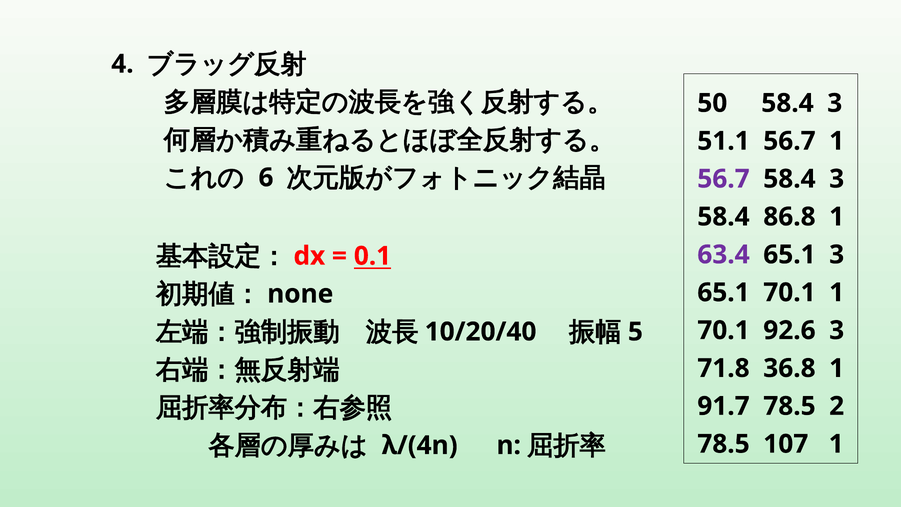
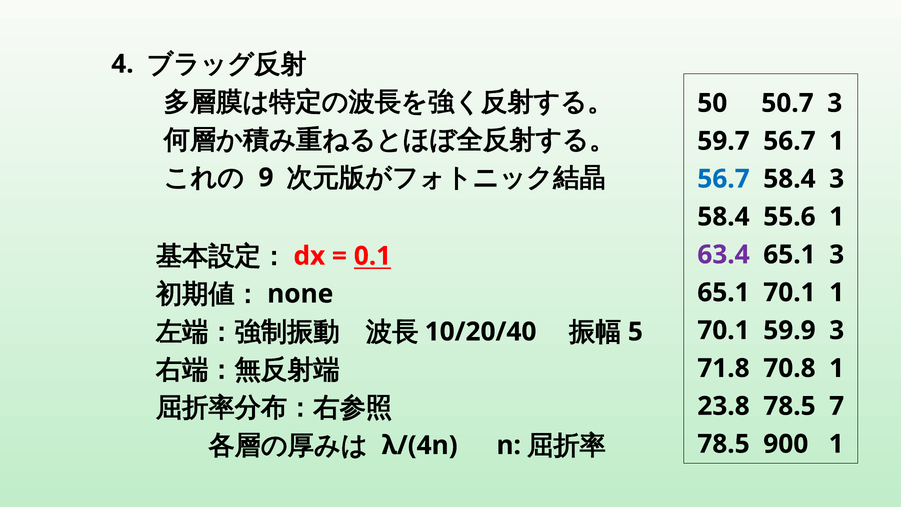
50 58.4: 58.4 -> 50.7
51.1: 51.1 -> 59.7
6: 6 -> 9
56.7 at (723, 179) colour: purple -> blue
86.8: 86.8 -> 55.6
92.6: 92.6 -> 59.9
36.8: 36.8 -> 70.8
91.7: 91.7 -> 23.8
2: 2 -> 7
107: 107 -> 900
